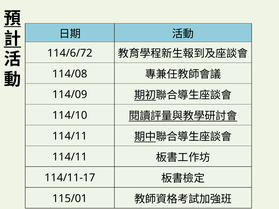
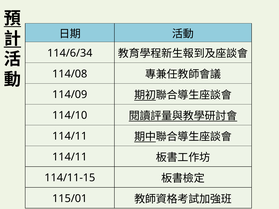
114/6/72: 114/6/72 -> 114/6/34
114/11-17: 114/11-17 -> 114/11-15
